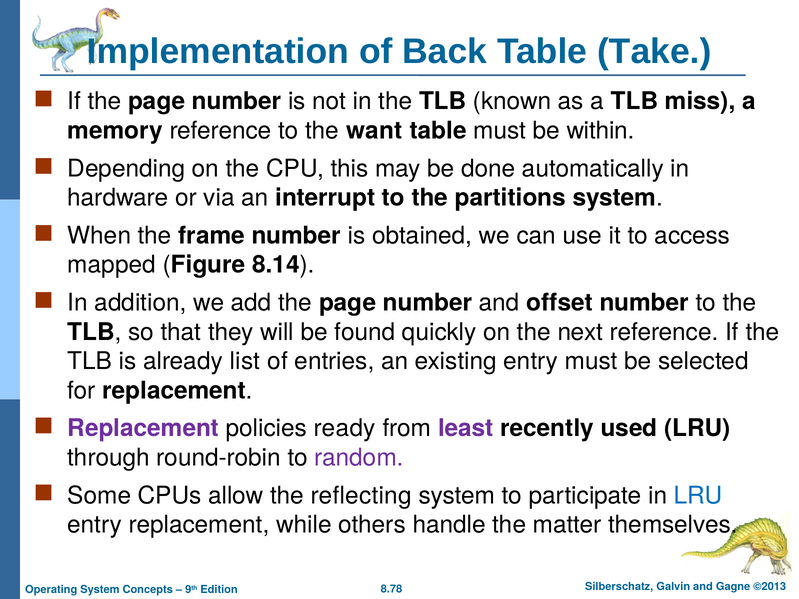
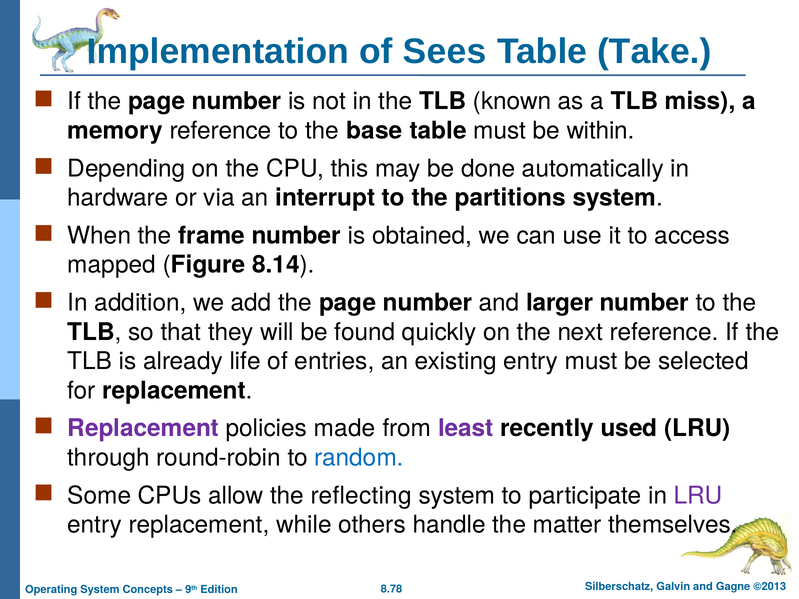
Back: Back -> Sees
want: want -> base
offset: offset -> larger
list: list -> life
ready: ready -> made
random colour: purple -> blue
LRU at (698, 496) colour: blue -> purple
